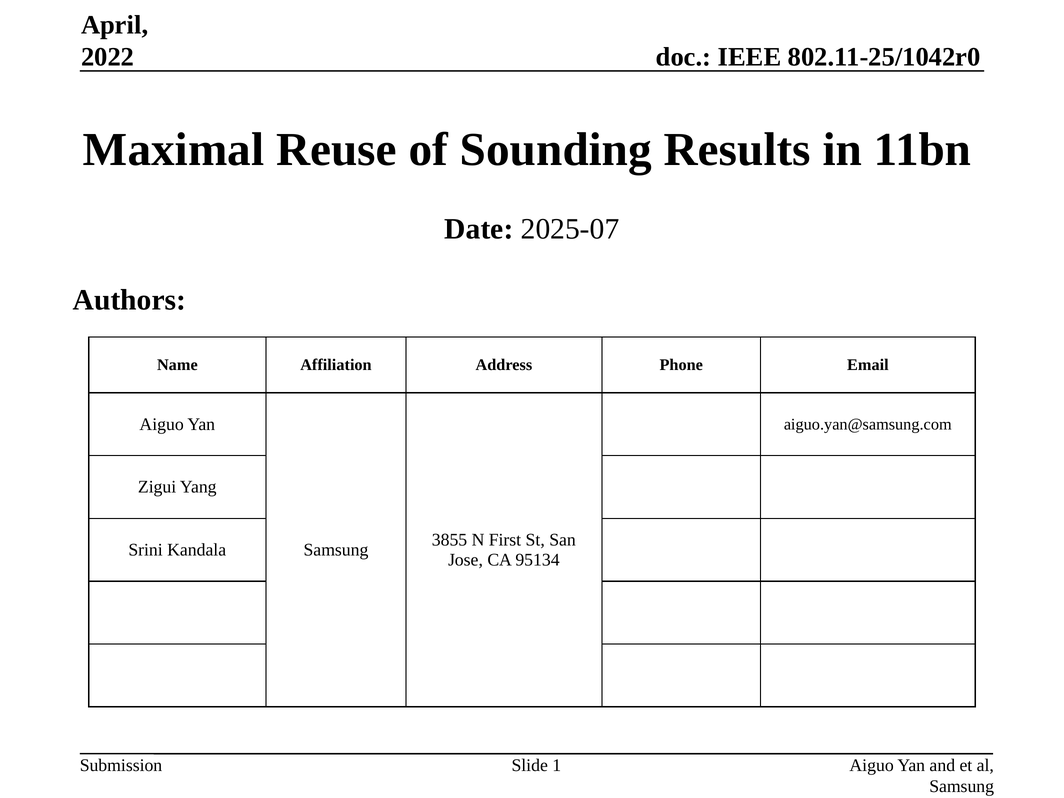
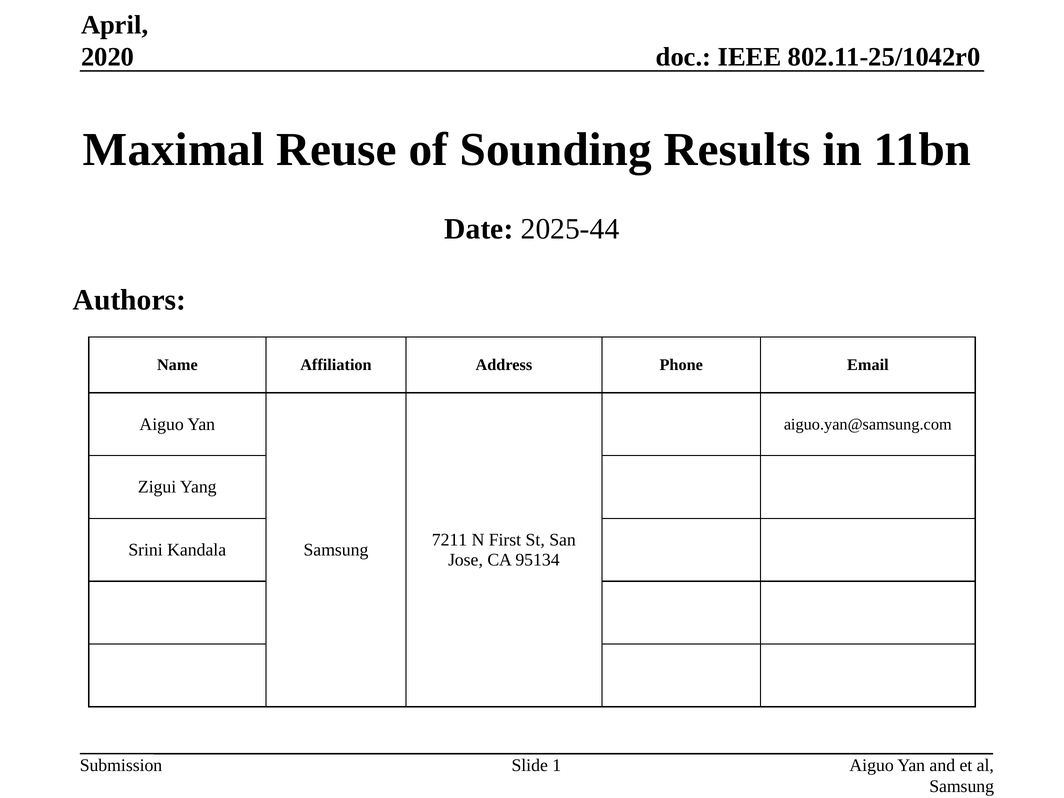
2022: 2022 -> 2020
2025-07: 2025-07 -> 2025-44
3855: 3855 -> 7211
